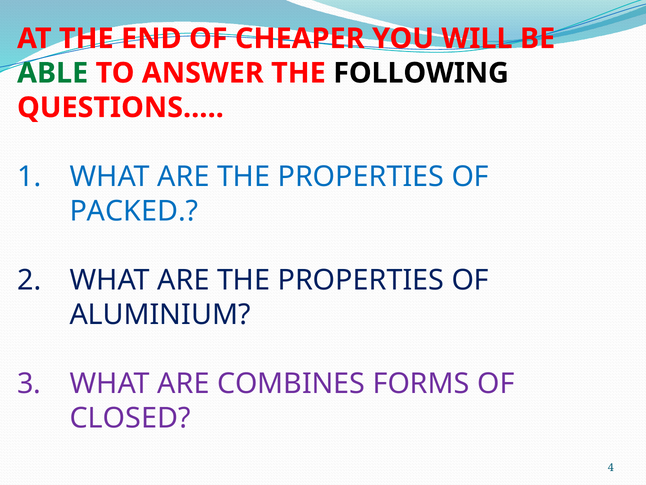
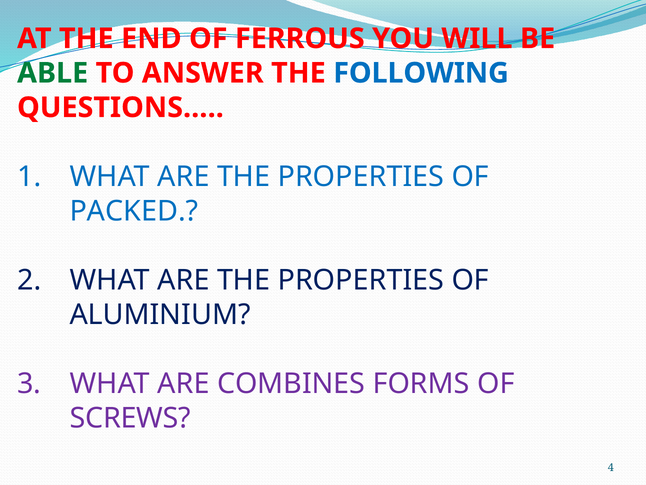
CHEAPER: CHEAPER -> FERROUS
FOLLOWING colour: black -> blue
CLOSED: CLOSED -> SCREWS
